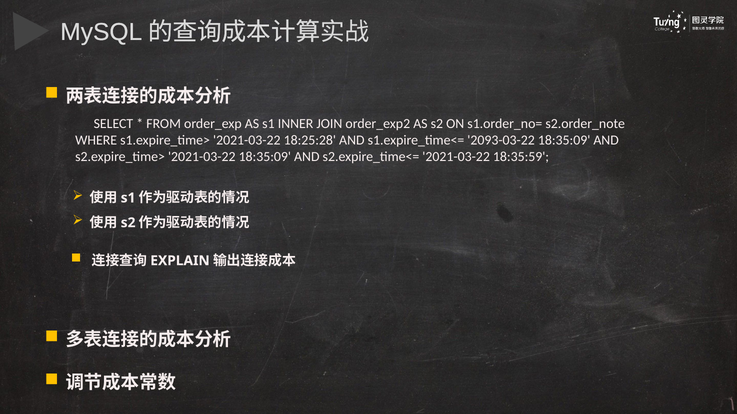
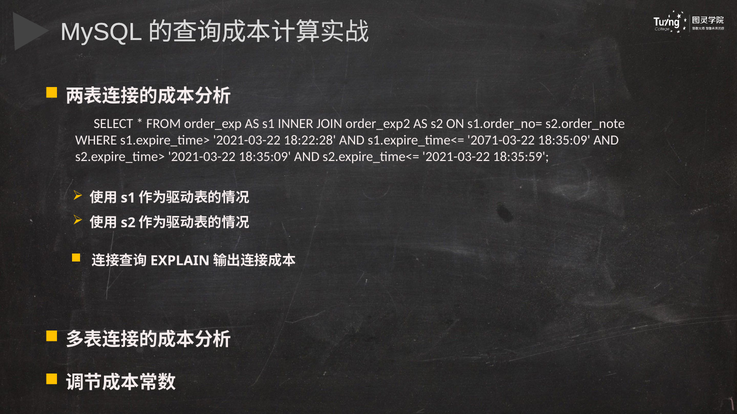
18:25:28: 18:25:28 -> 18:22:28
2093-03-22: 2093-03-22 -> 2071-03-22
